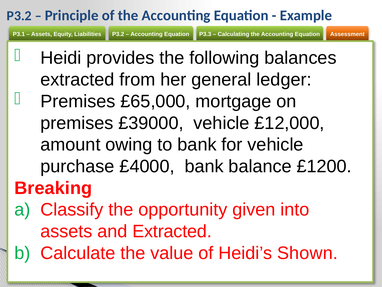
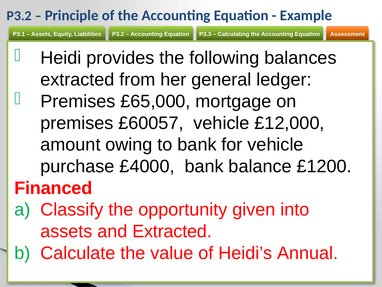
£39000: £39000 -> £60057
Breaking: Breaking -> Financed
Shown: Shown -> Annual
